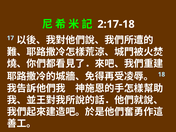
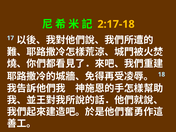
2:17-18 colour: white -> yellow
